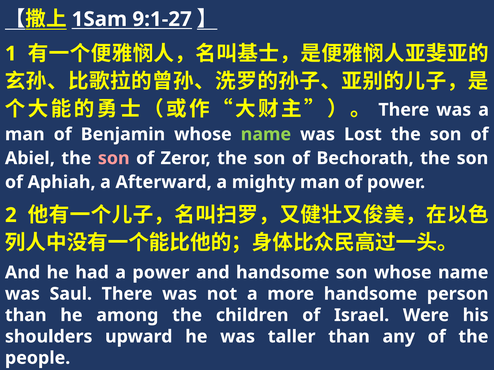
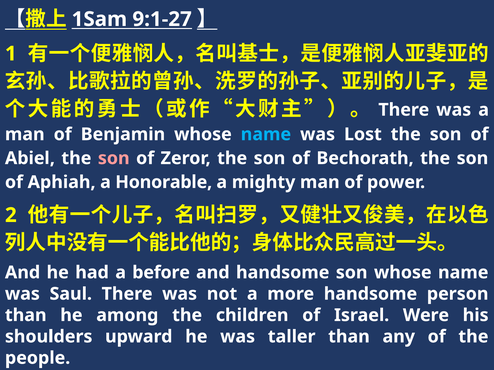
name at (266, 134) colour: light green -> light blue
Afterward: Afterward -> Honorable
a power: power -> before
